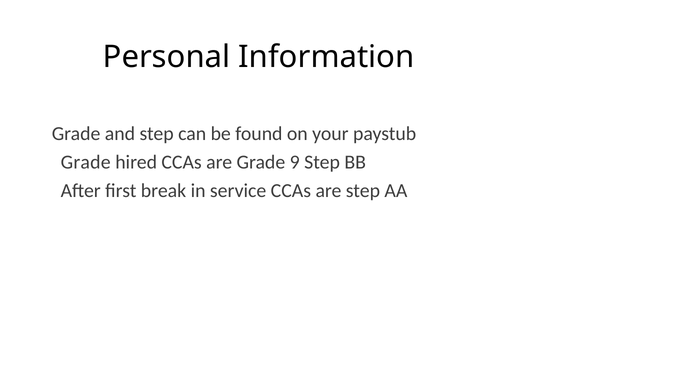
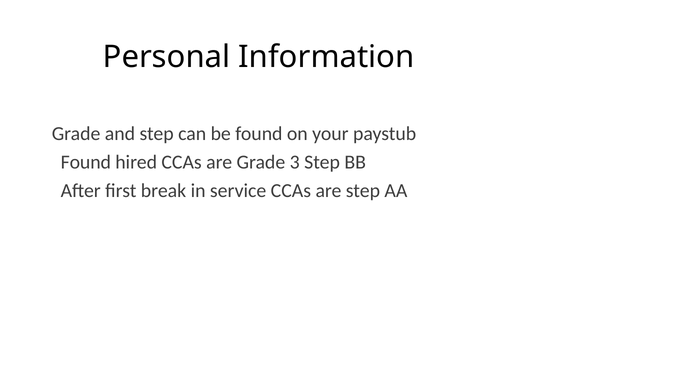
Grade at (86, 162): Grade -> Found
9: 9 -> 3
